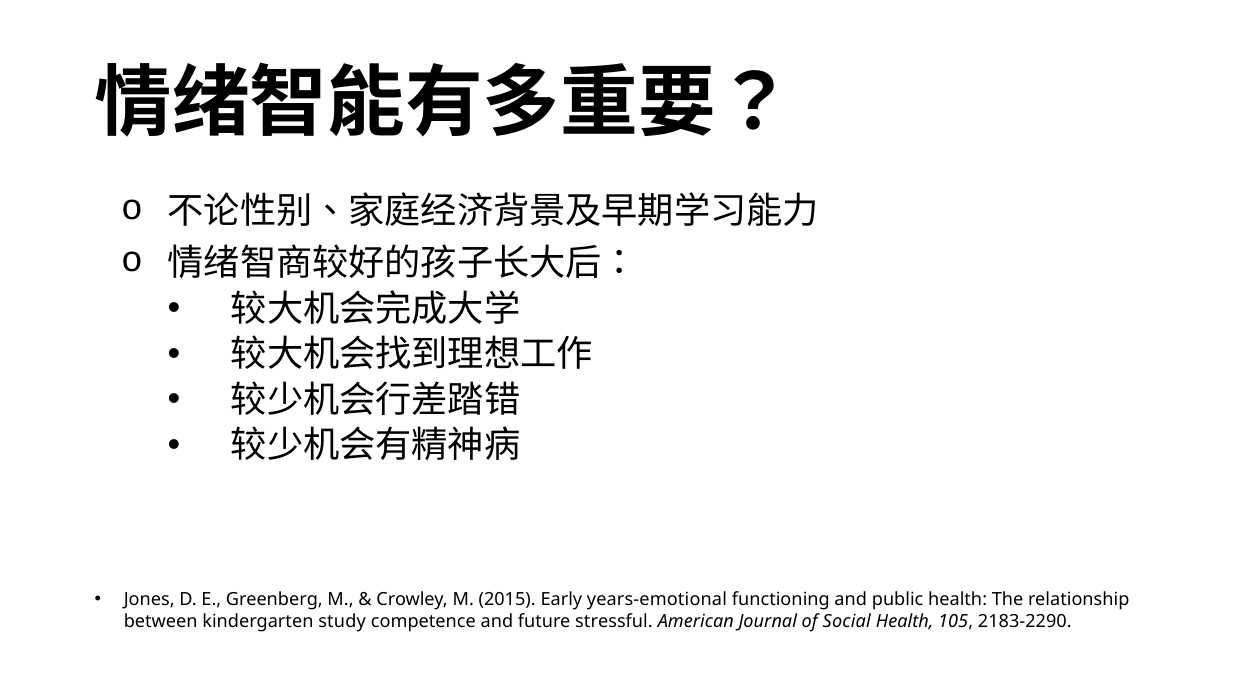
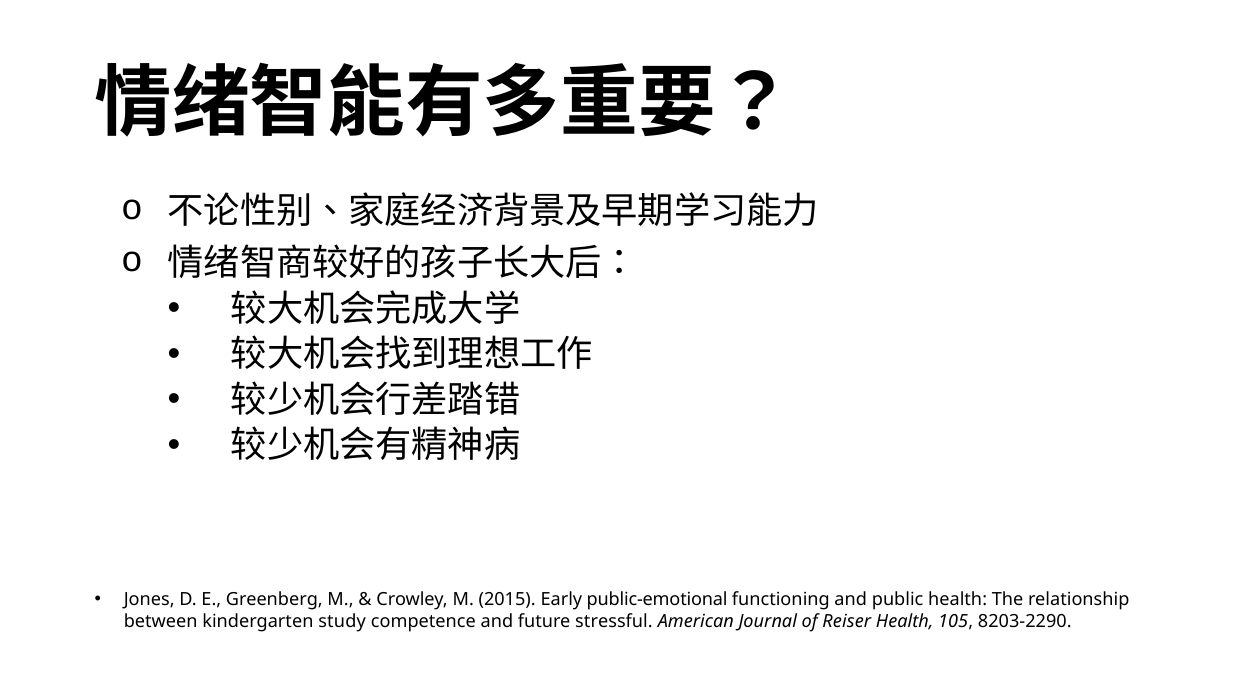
years-emotional: years-emotional -> public-emotional
Social: Social -> Reiser
2183-2290: 2183-2290 -> 8203-2290
